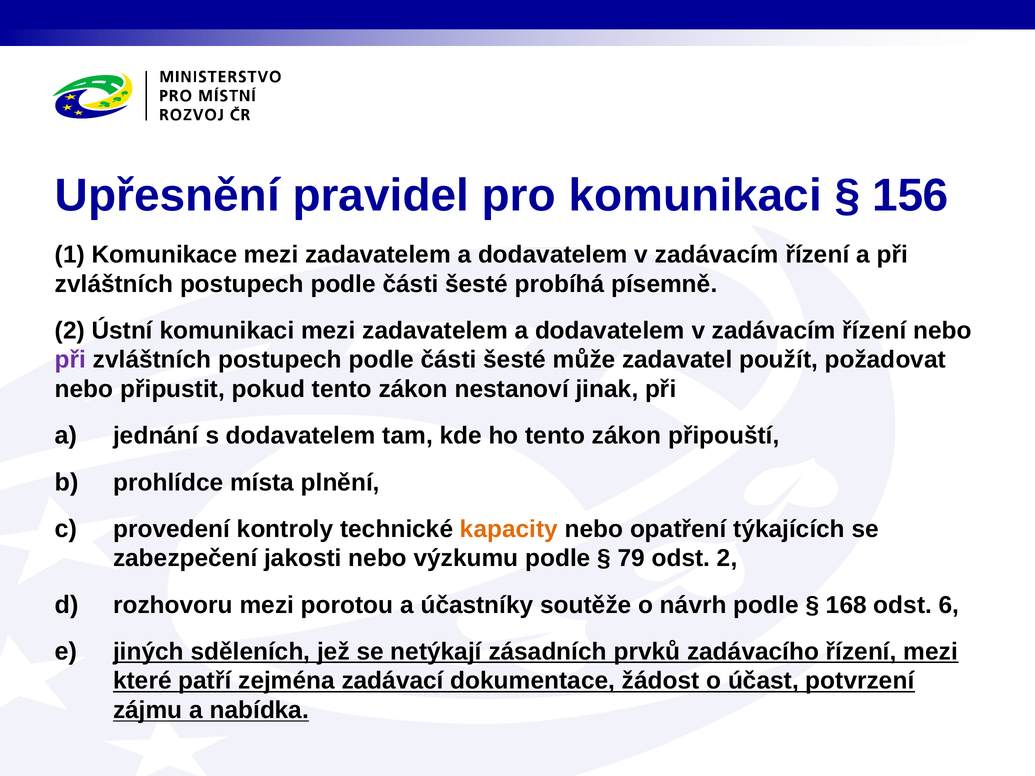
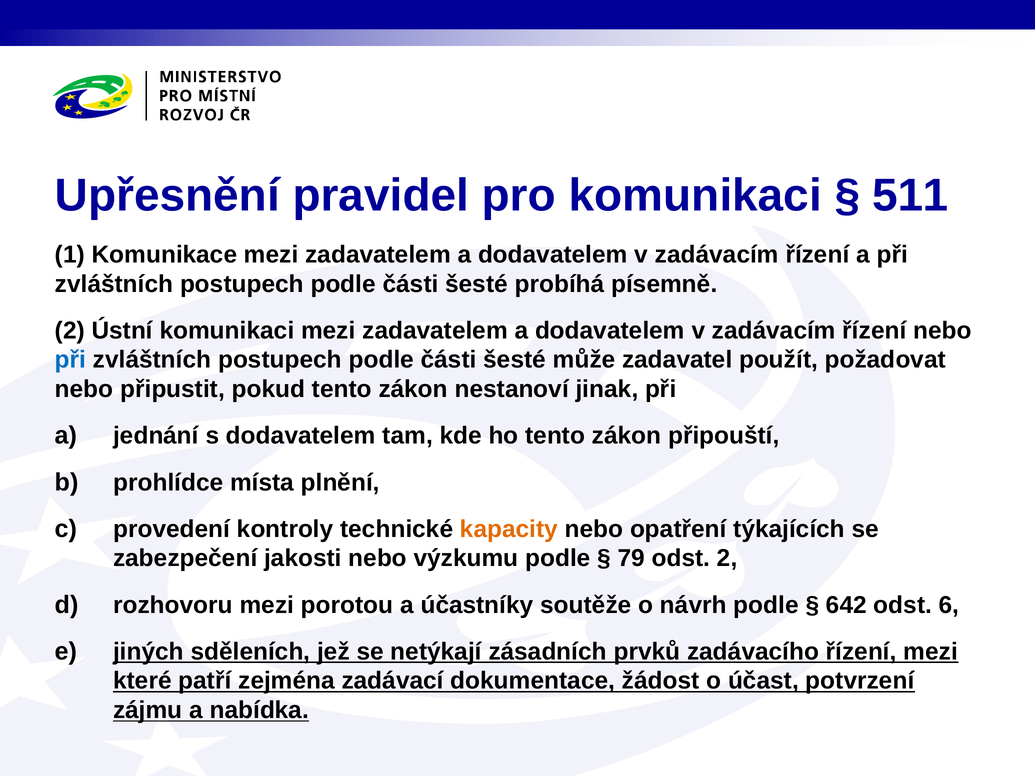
156: 156 -> 511
při at (71, 360) colour: purple -> blue
168: 168 -> 642
